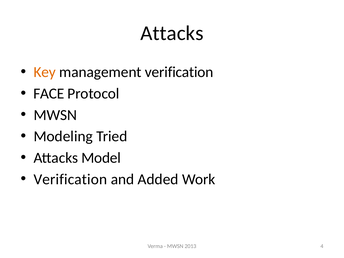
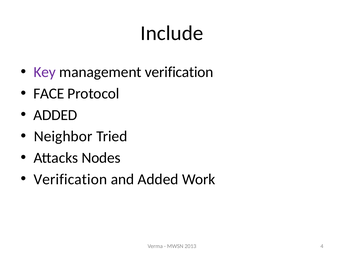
Attacks at (172, 33): Attacks -> Include
Key colour: orange -> purple
MWSN at (55, 115): MWSN -> ADDED
Modeling: Modeling -> Neighbor
Model: Model -> Nodes
